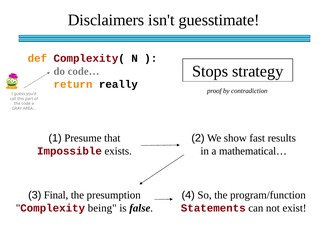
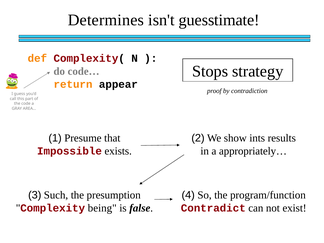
Disclaimers: Disclaimers -> Determines
really: really -> appear
fast: fast -> ints
mathematical…: mathematical… -> appropriately…
Final: Final -> Such
Statements: Statements -> Contradict
